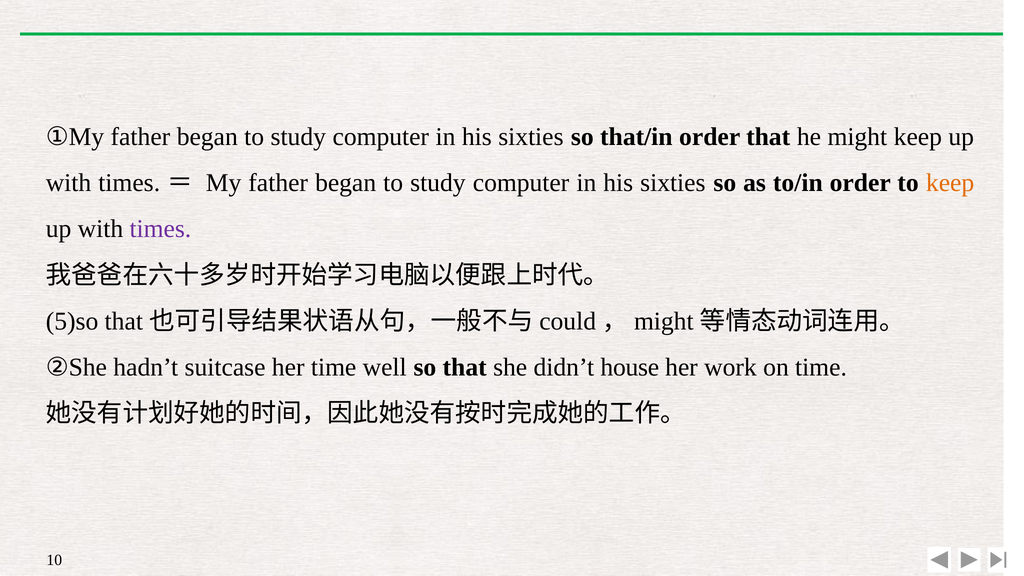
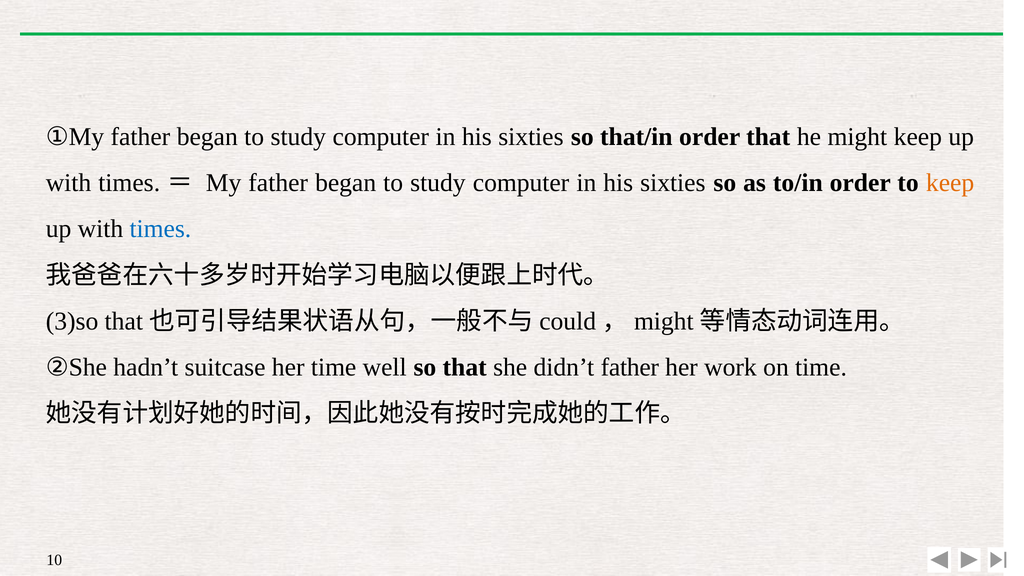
times at (160, 229) colour: purple -> blue
5)so: 5)so -> 3)so
didn’t house: house -> father
